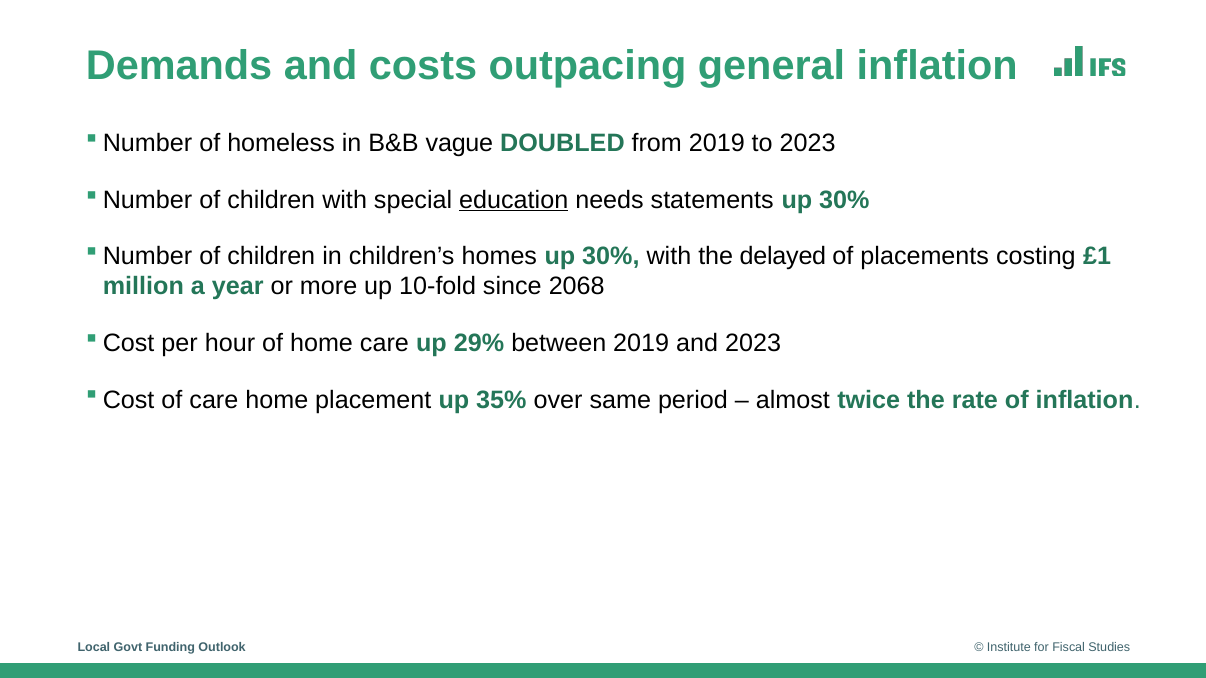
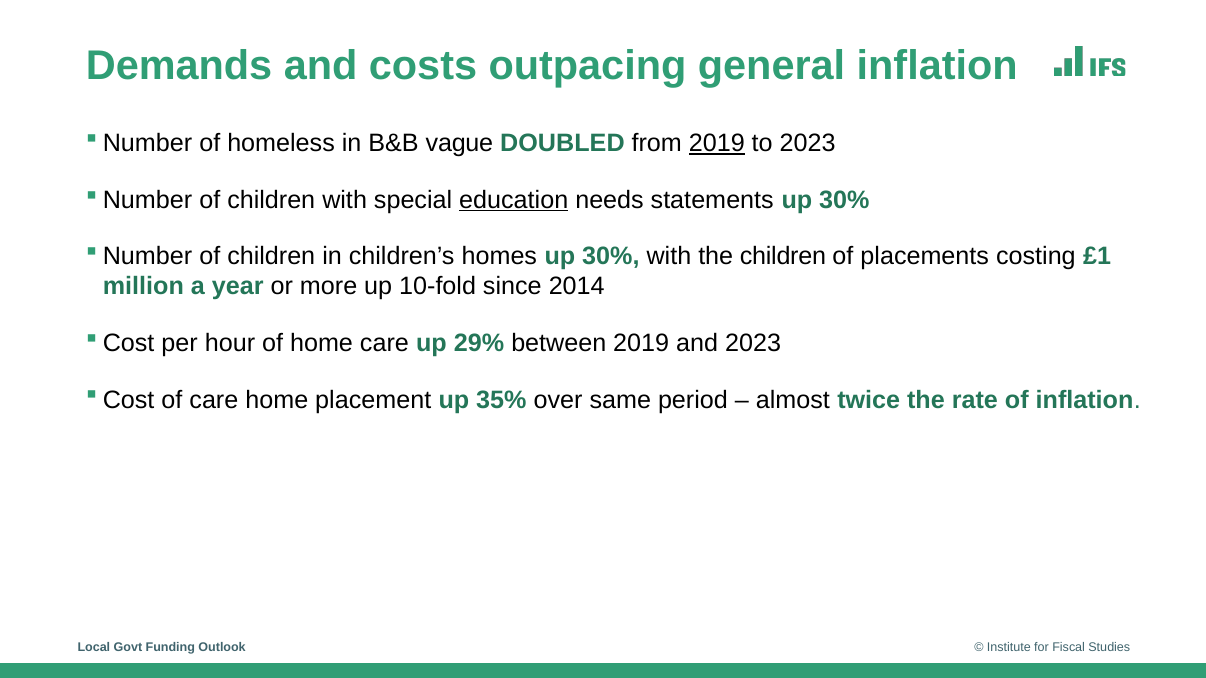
2019 at (717, 143) underline: none -> present
the delayed: delayed -> children
2068: 2068 -> 2014
